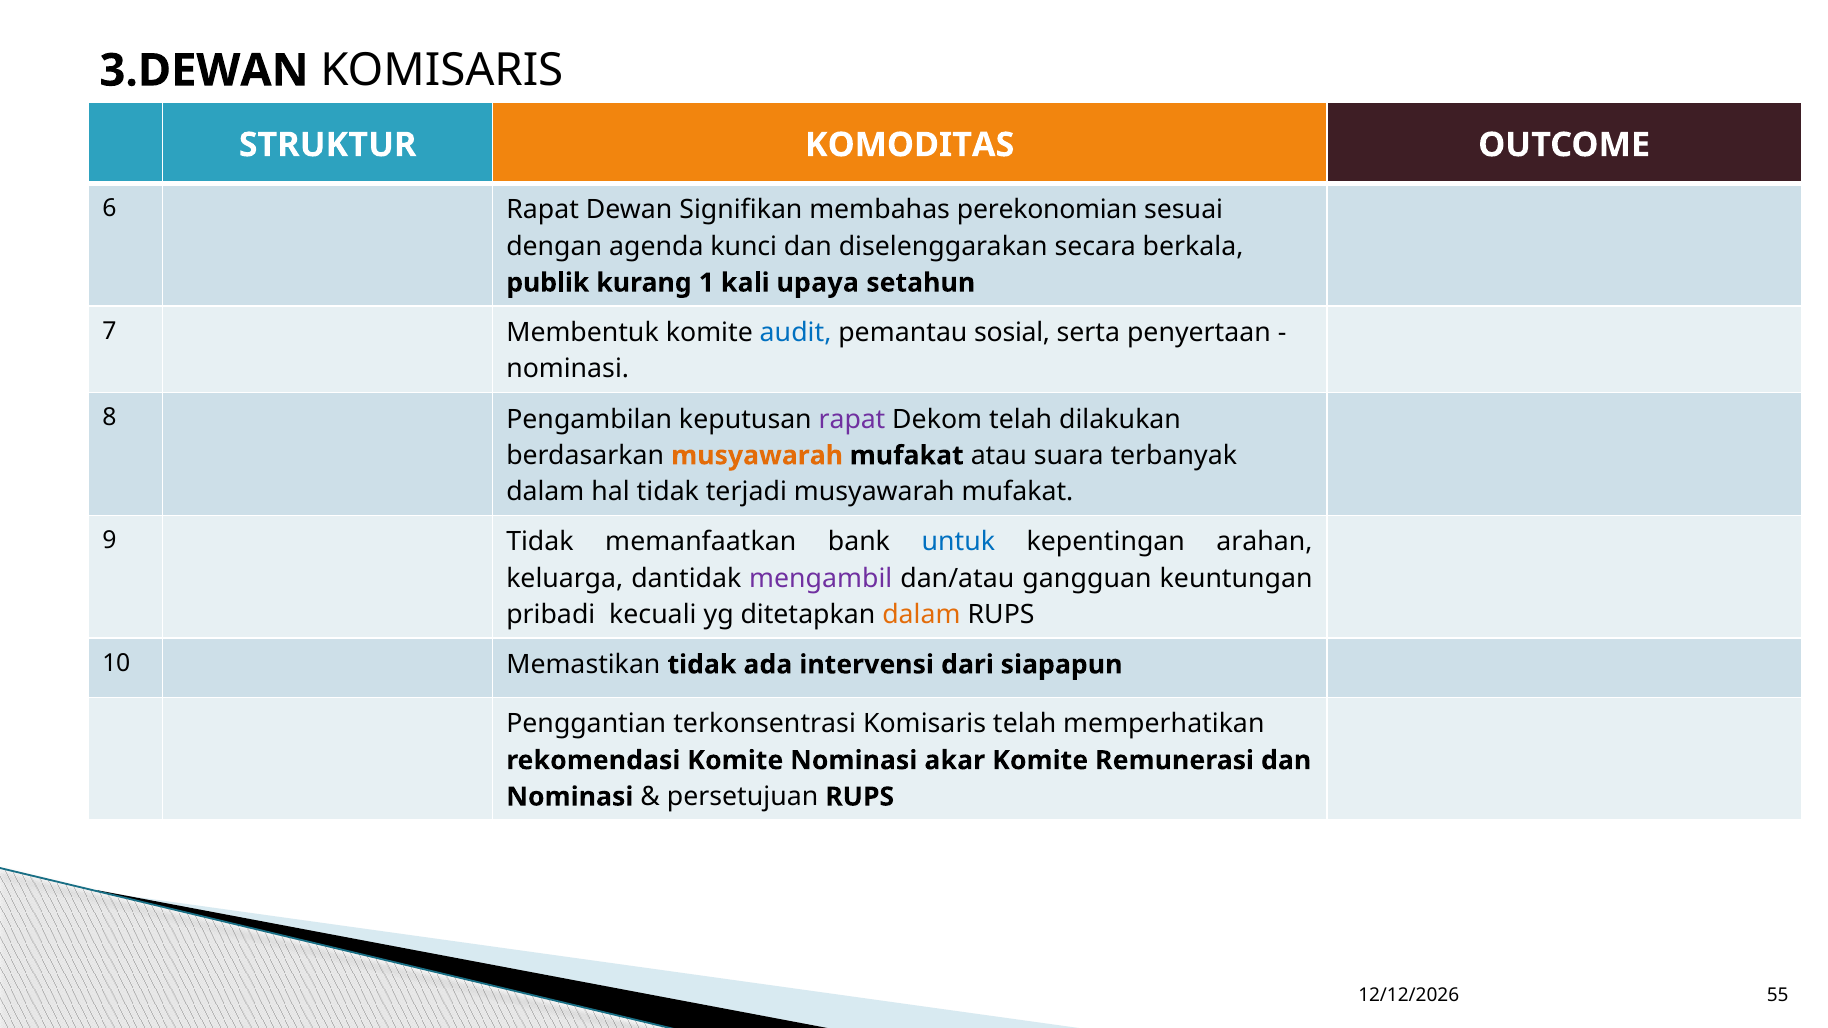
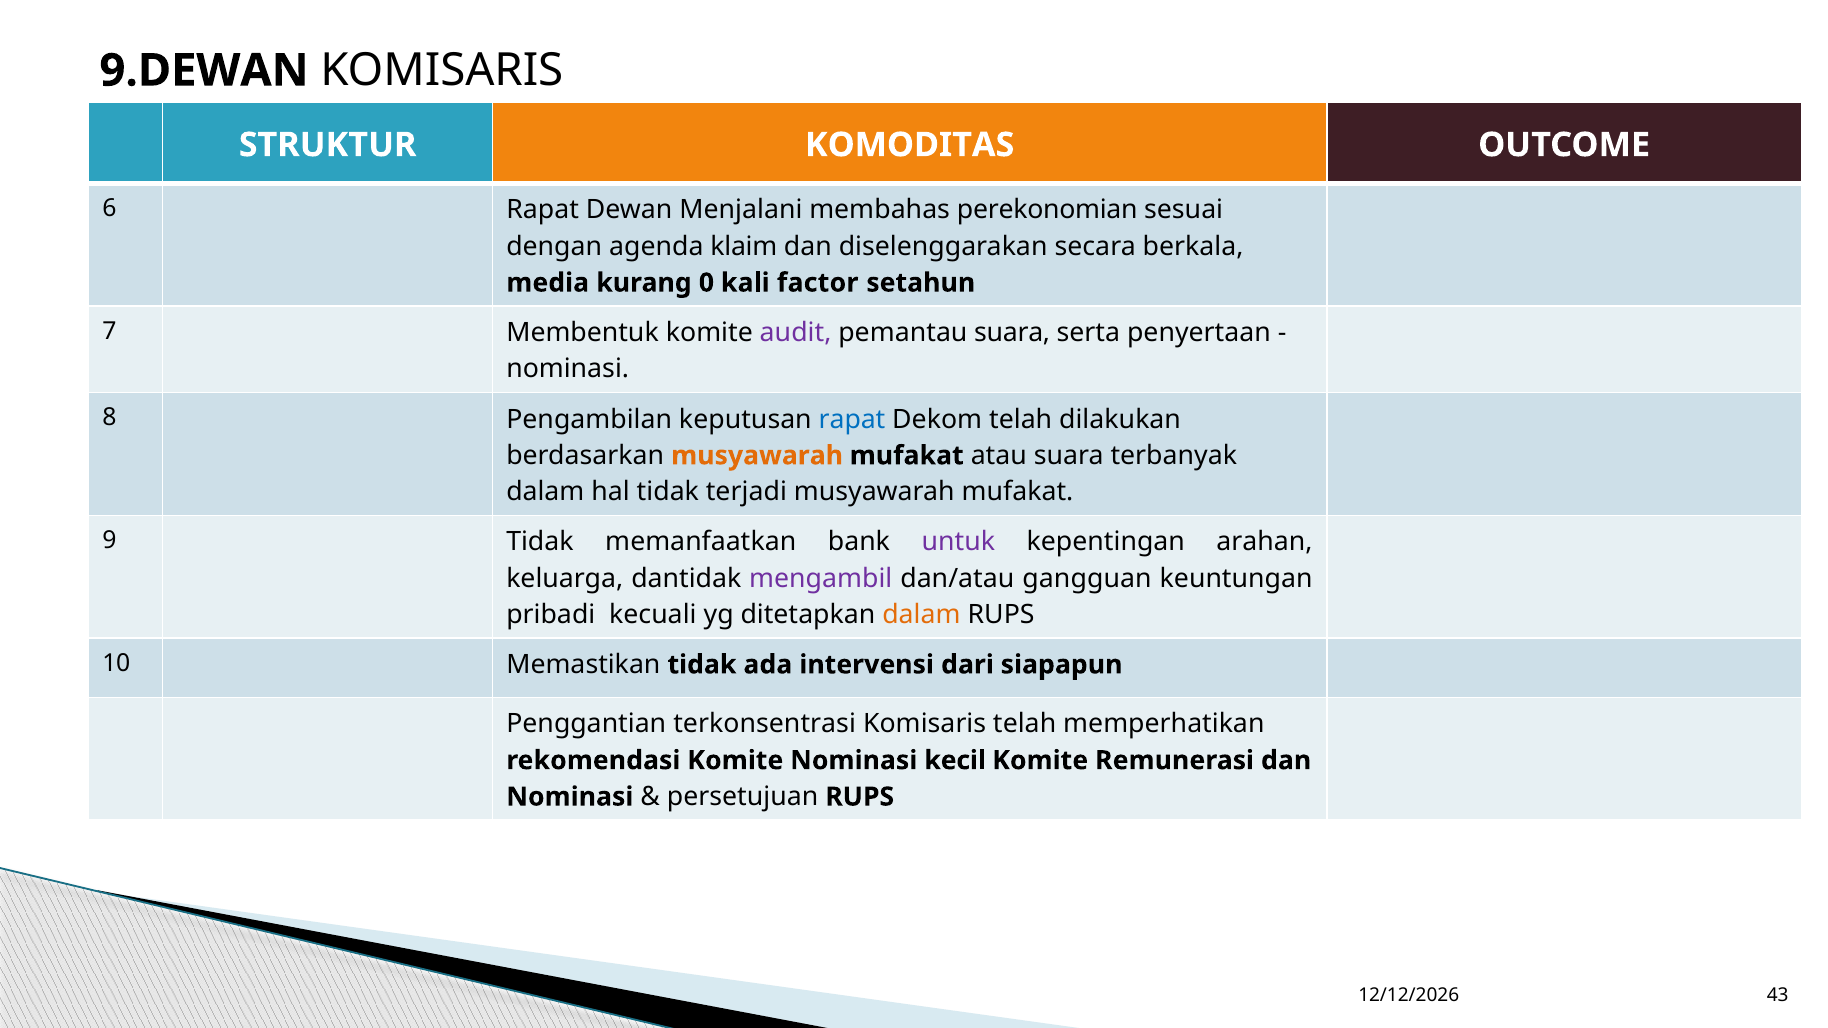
3.DEWAN: 3.DEWAN -> 9.DEWAN
Signifikan: Signifikan -> Menjalani
kunci: kunci -> klaim
publik: publik -> media
1: 1 -> 0
upaya: upaya -> factor
audit colour: blue -> purple
pemantau sosial: sosial -> suara
rapat at (852, 419) colour: purple -> blue
untuk colour: blue -> purple
akar: akar -> kecil
55: 55 -> 43
